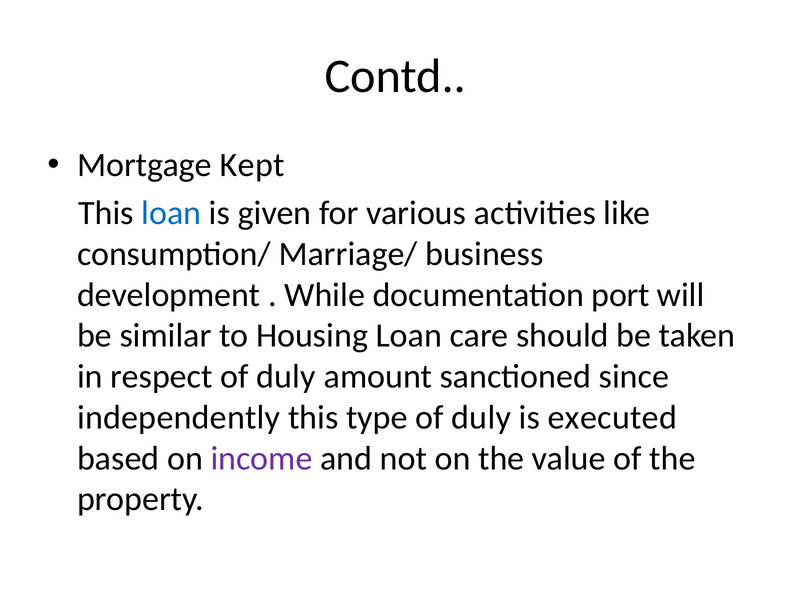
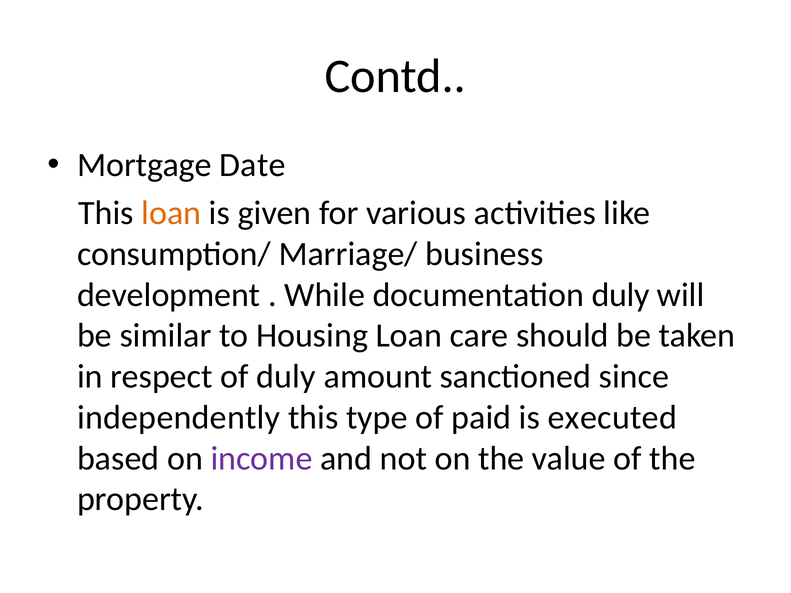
Kept: Kept -> Date
loan at (171, 213) colour: blue -> orange
documentation port: port -> duly
type of duly: duly -> paid
